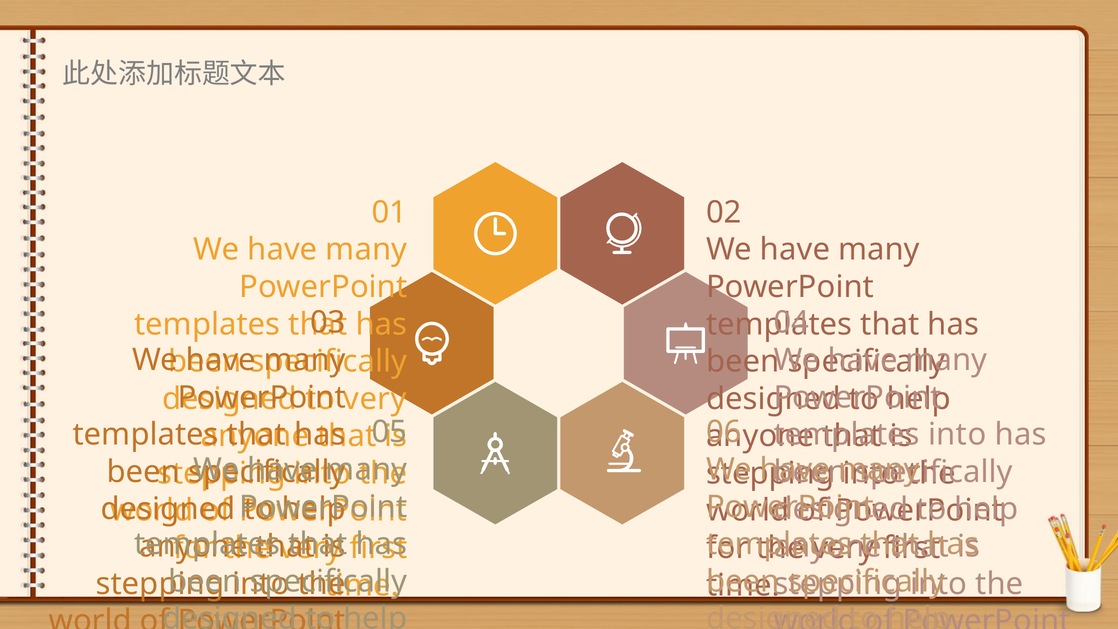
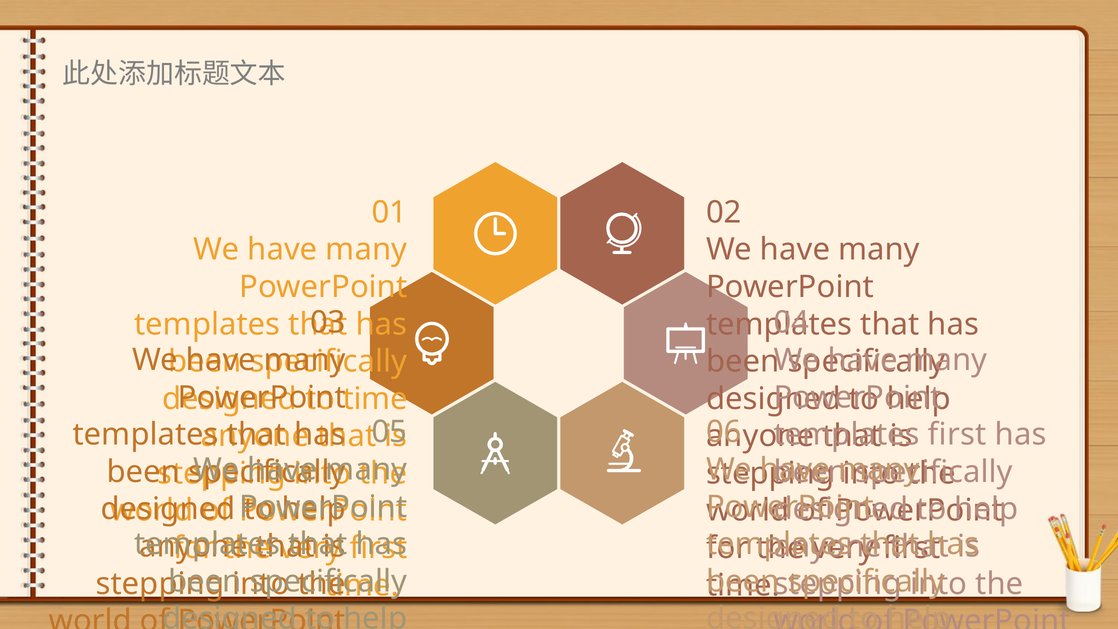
very at (375, 399): very -> time
into at (957, 435): into -> first
